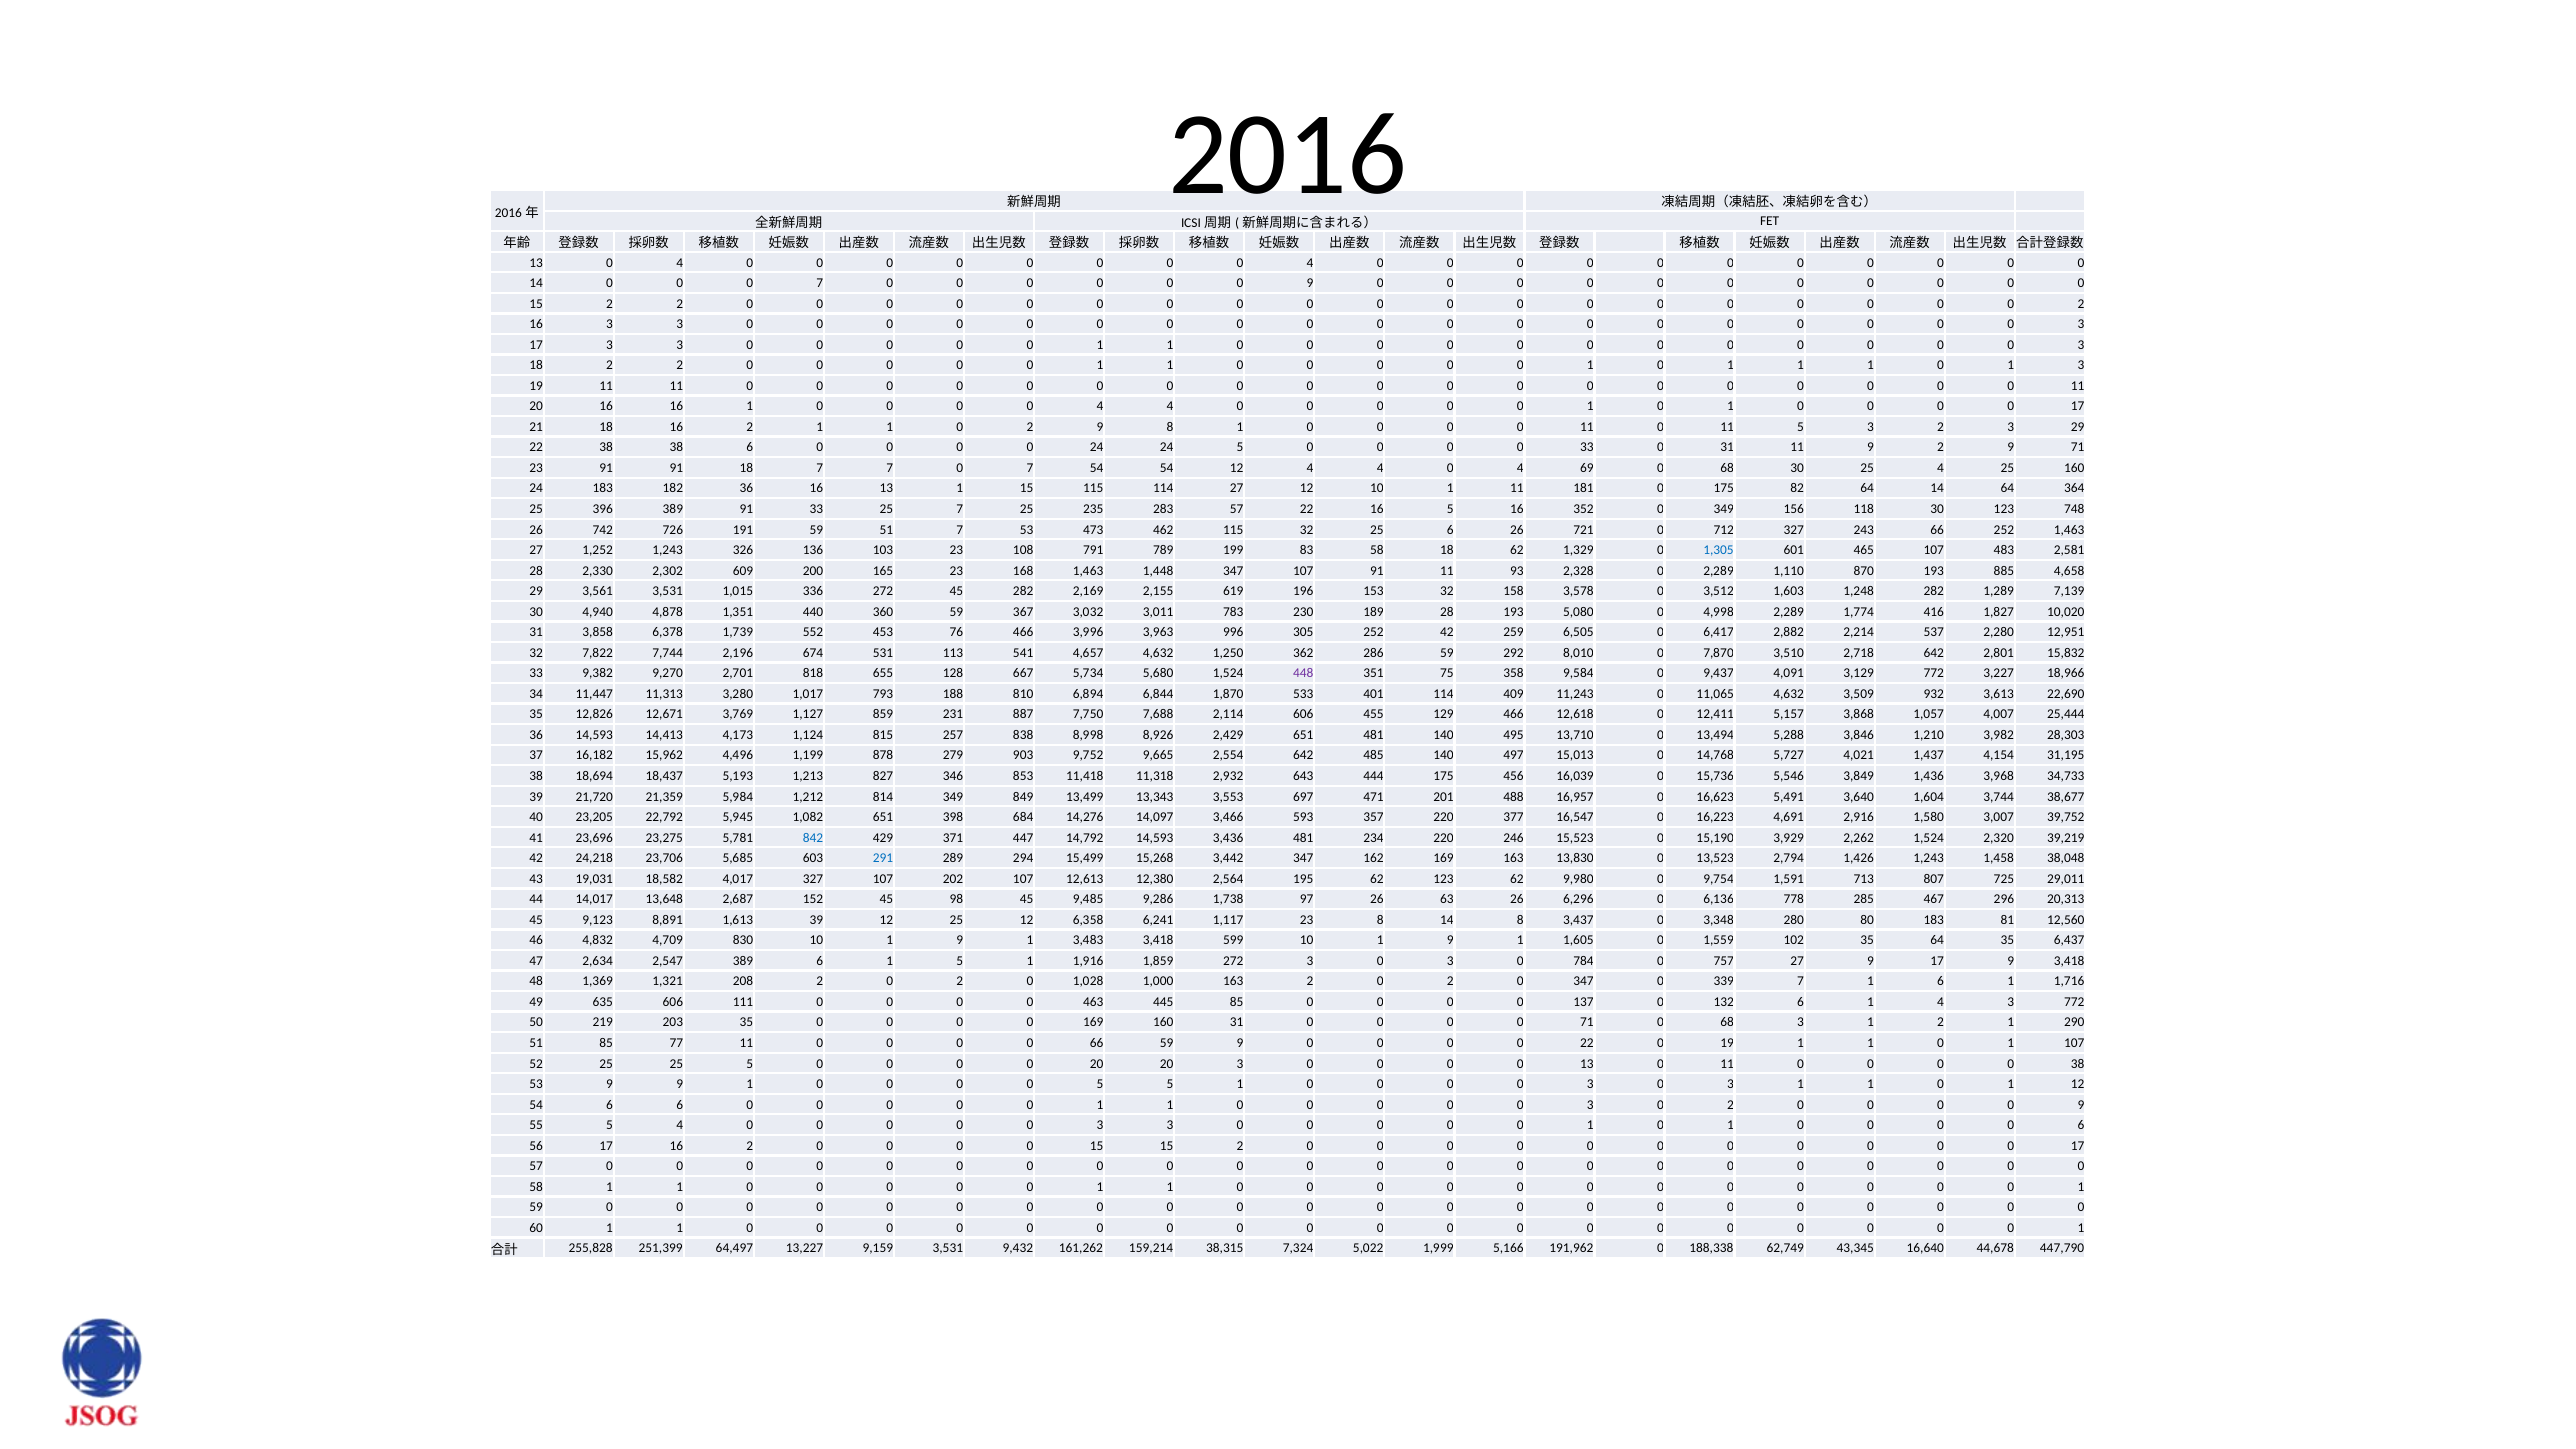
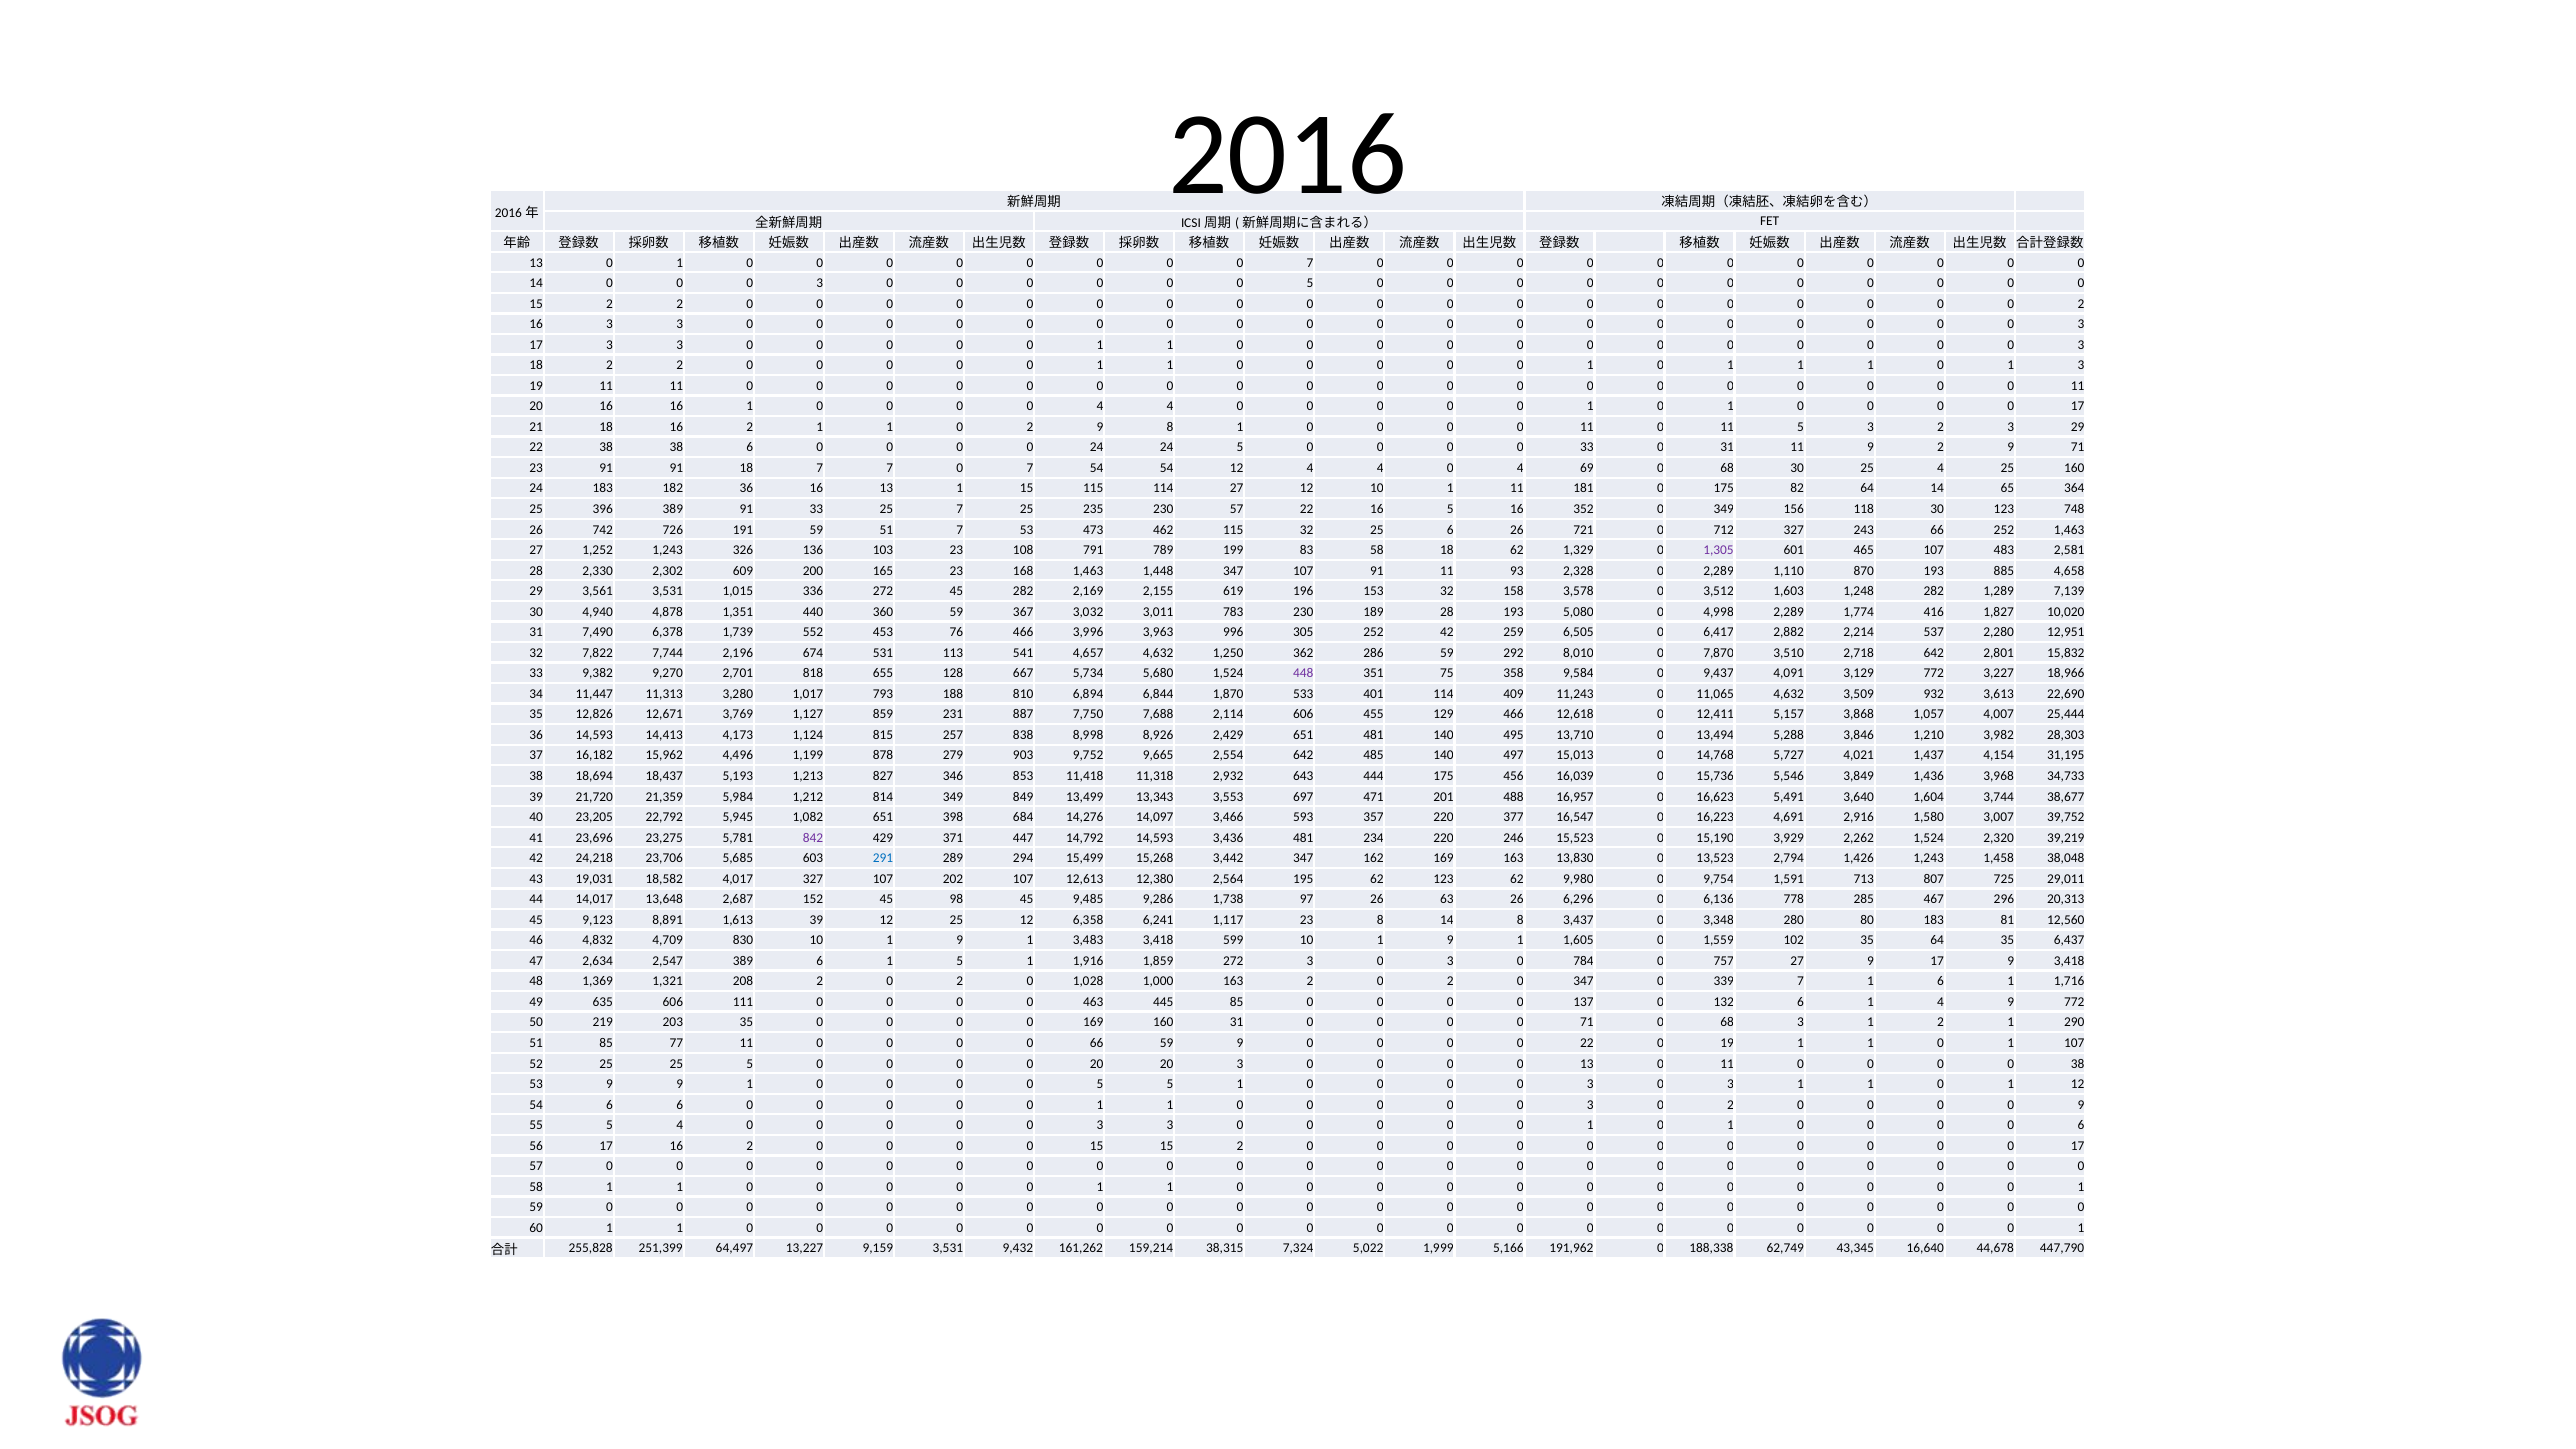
13 0 4: 4 -> 1
4 at (1310, 263): 4 -> 7
7 at (820, 283): 7 -> 3
9 at (1310, 283): 9 -> 5
14 64: 64 -> 65
235 283: 283 -> 230
1,305 colour: blue -> purple
3,858: 3,858 -> 7,490
842 colour: blue -> purple
4 3: 3 -> 9
